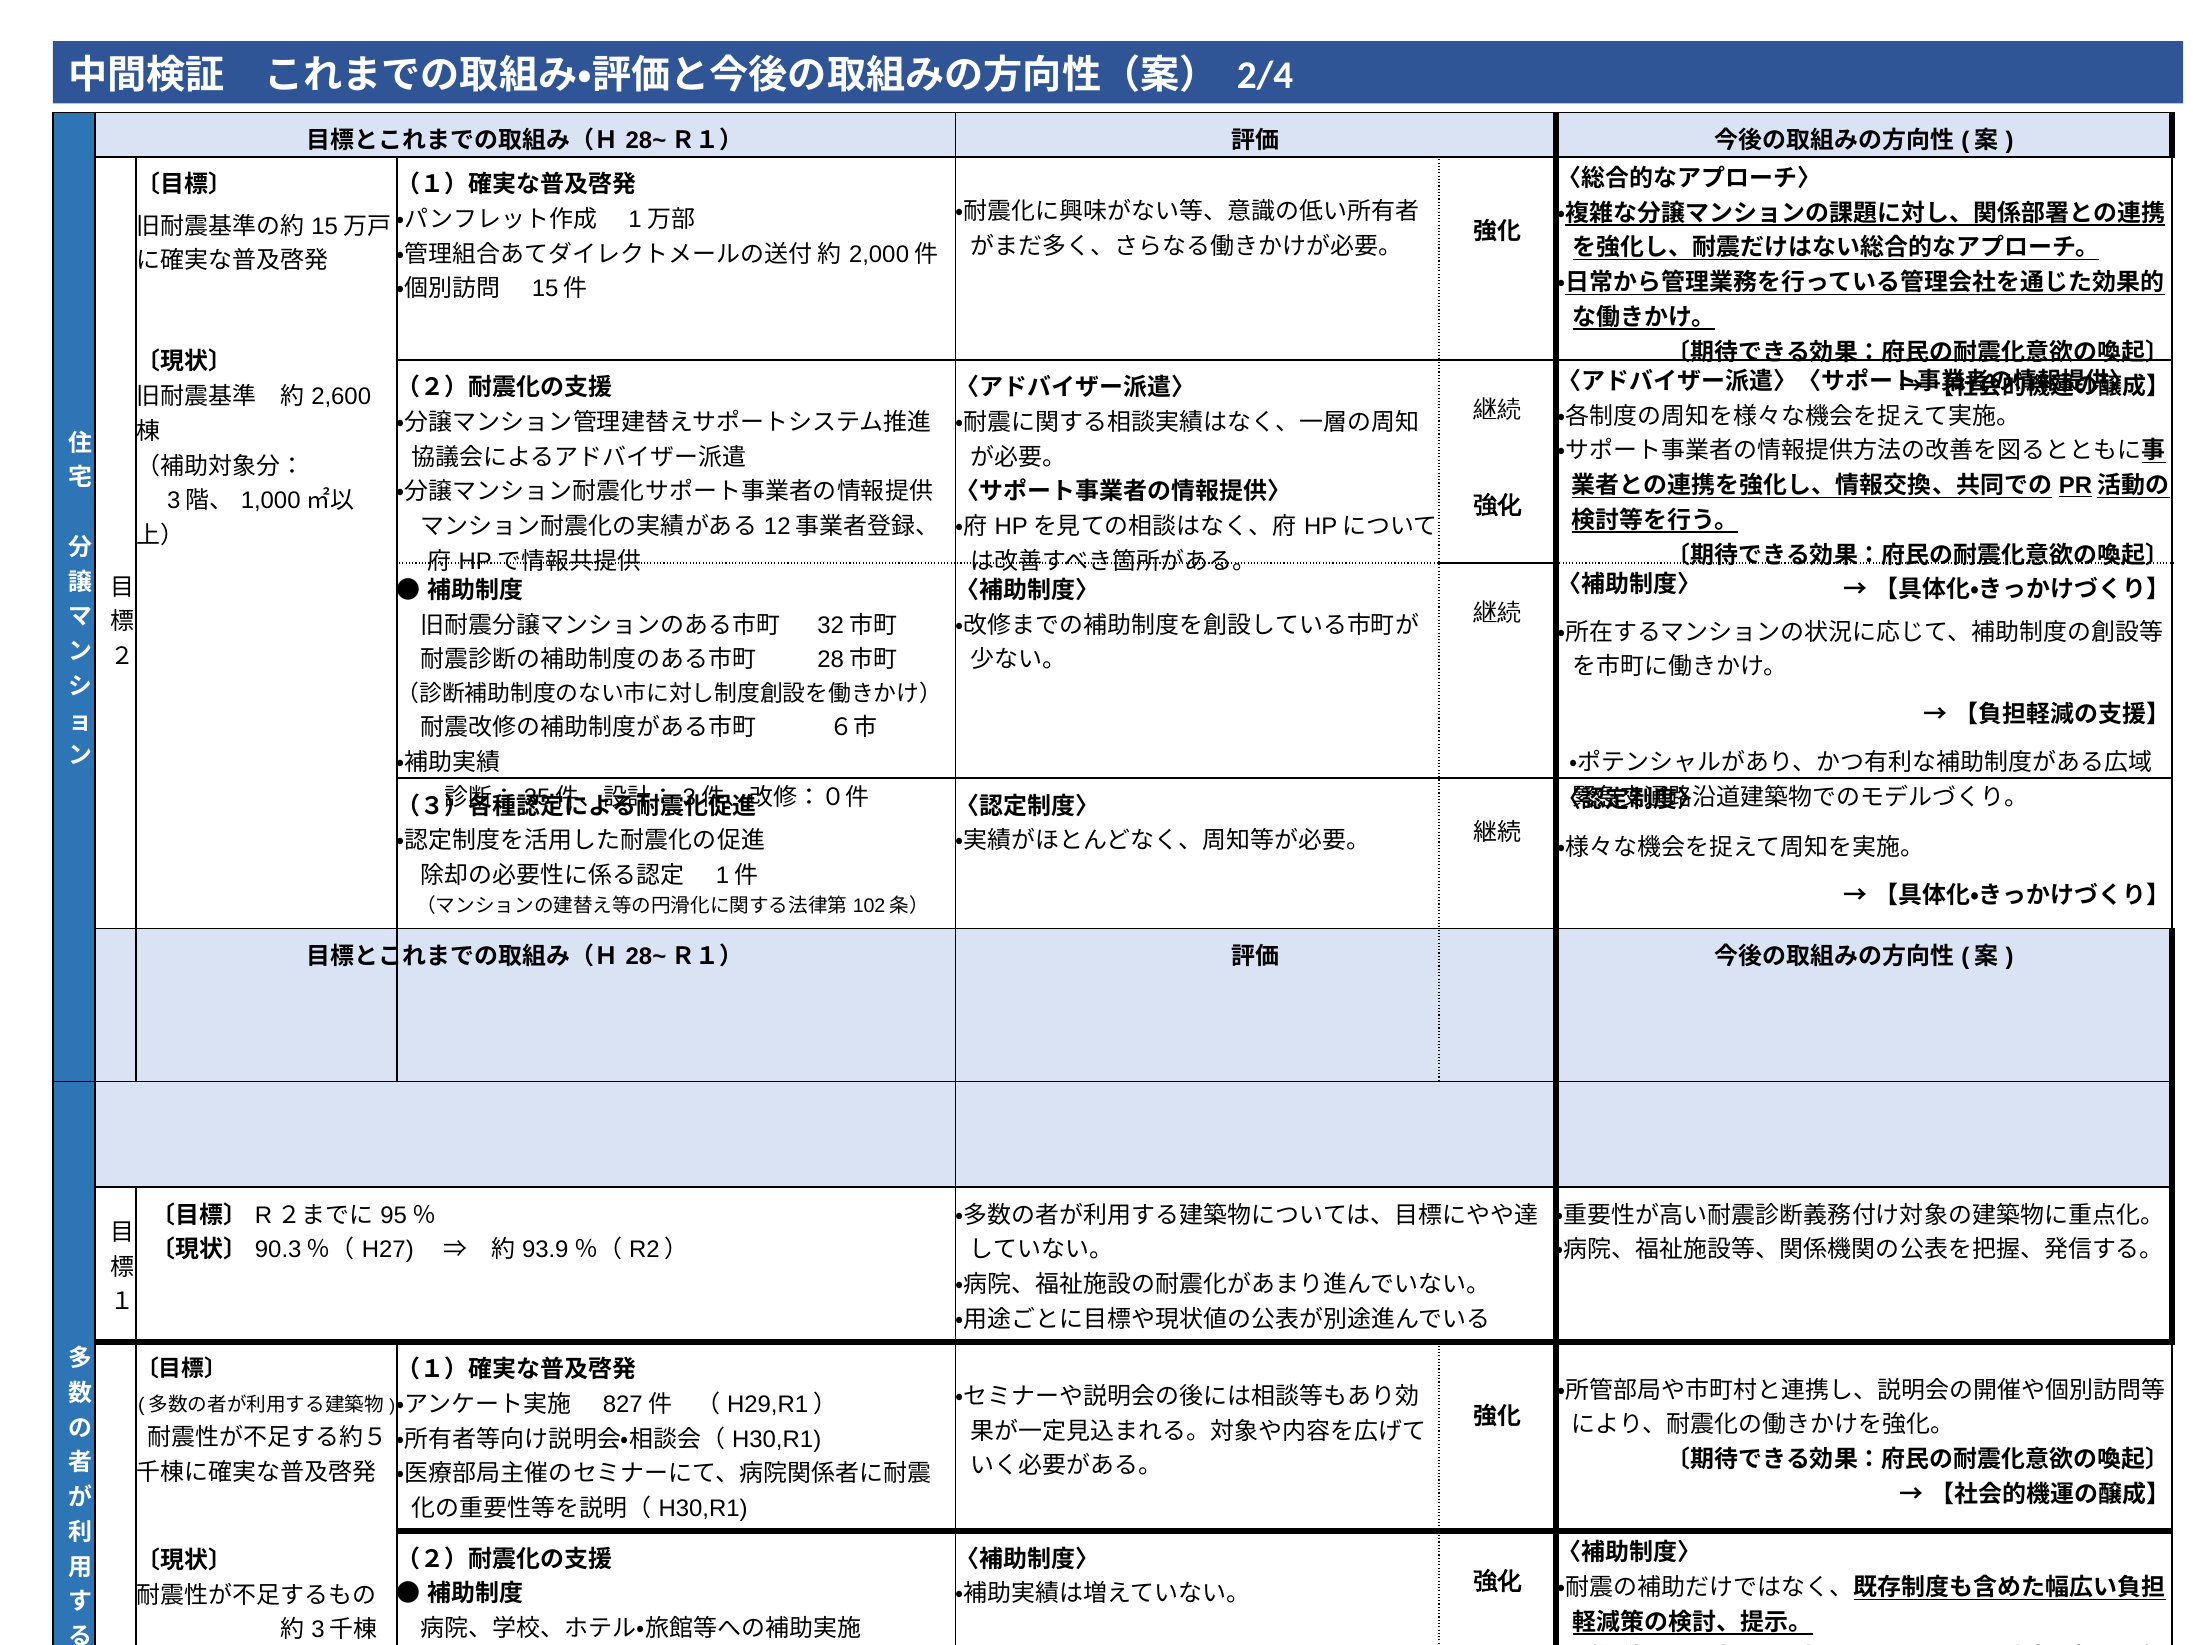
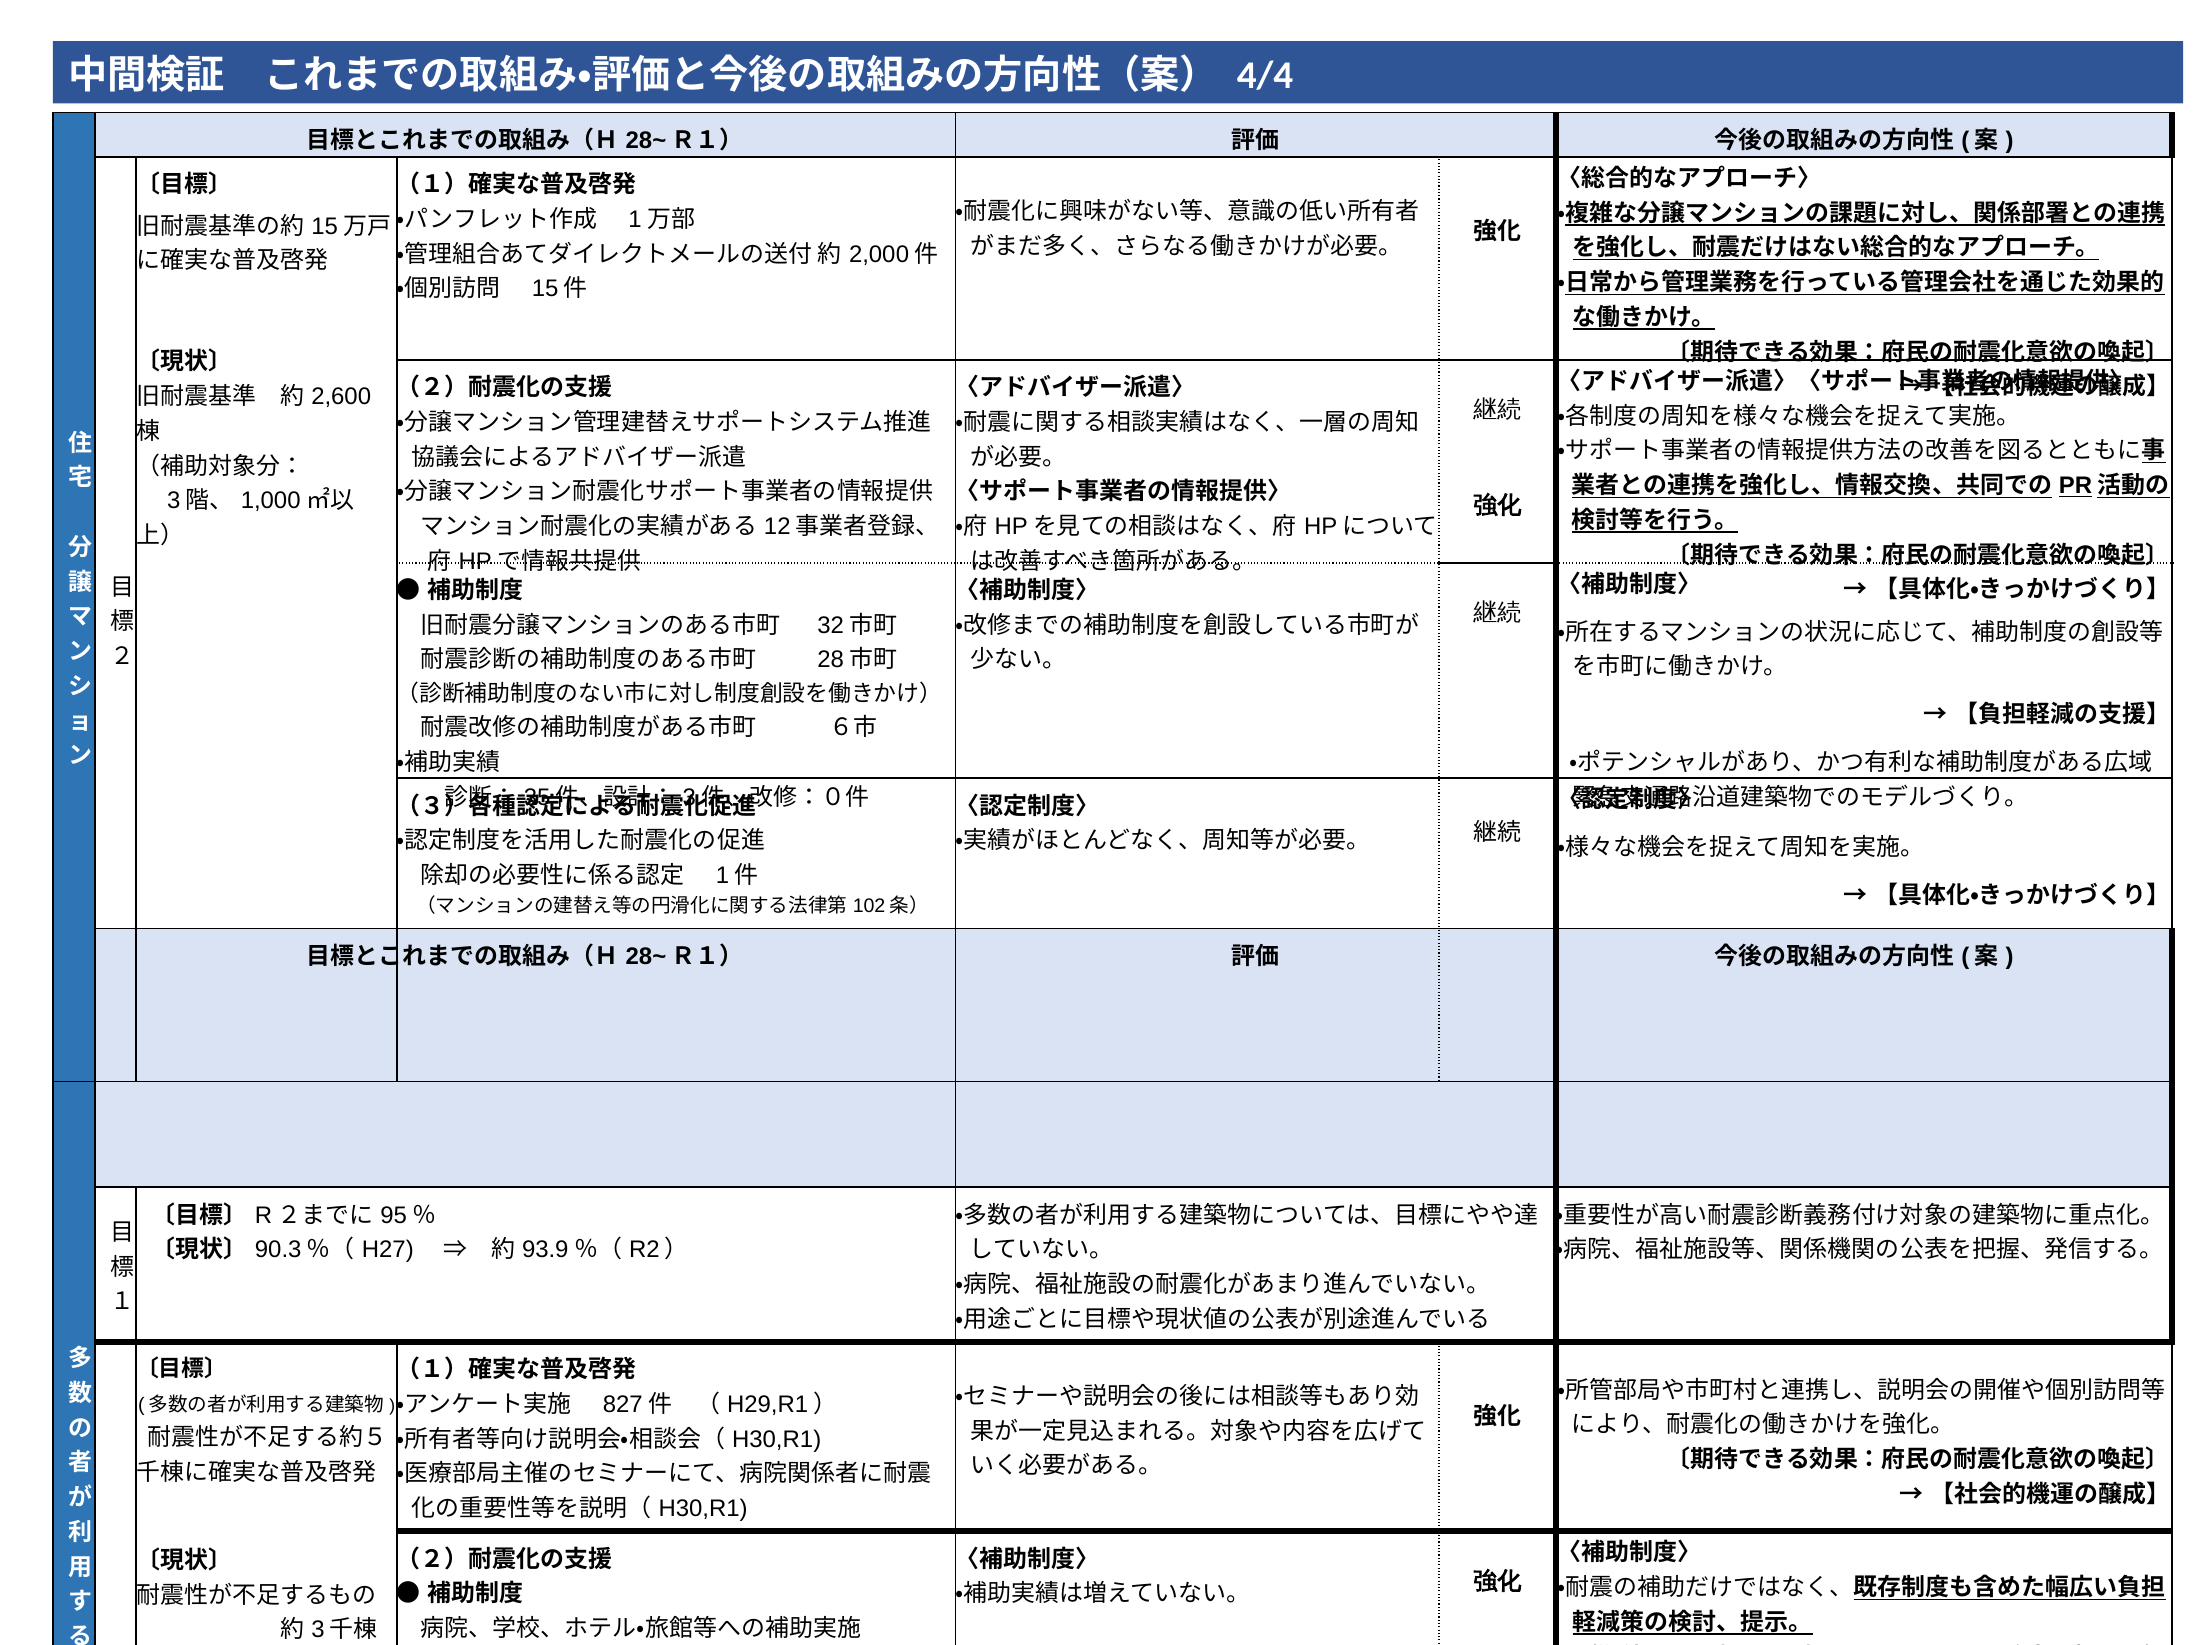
2/4: 2/4 -> 4/4
